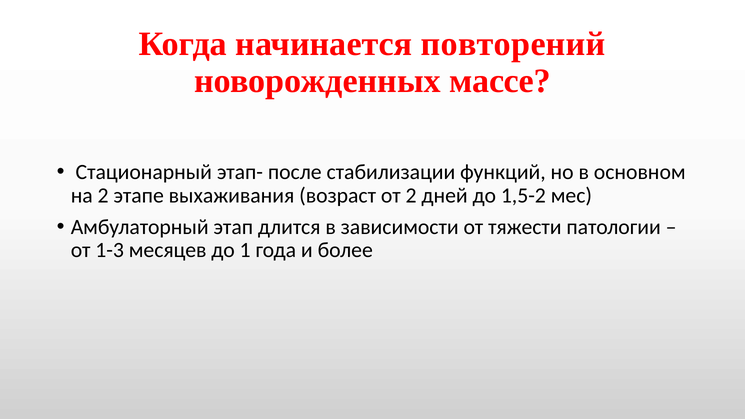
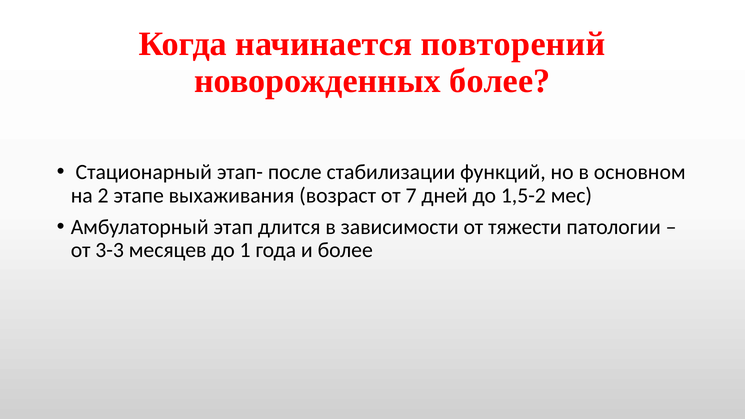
новорожденных массе: массе -> более
от 2: 2 -> 7
1-3: 1-3 -> 3-3
